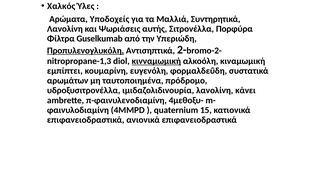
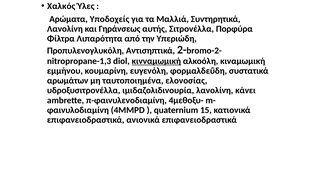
Ψωριάσεις: Ψωριάσεις -> Γηράνσεως
Guselkumab: Guselkumab -> Λιπαρότητα
Προπυλενογλυκόλη underline: present -> none
εμπίπτει: εμπίπτει -> εμμήνου
πρόδρομο: πρόδρομο -> ελονοσίας
